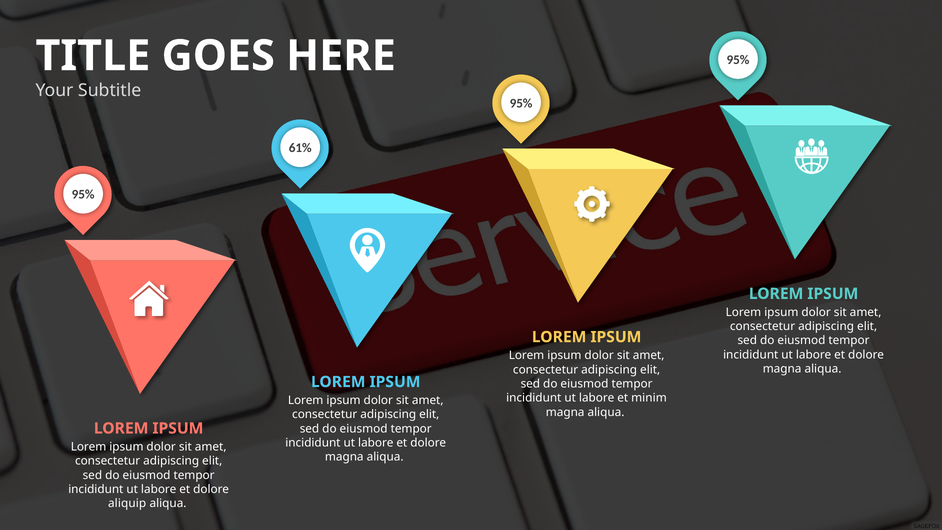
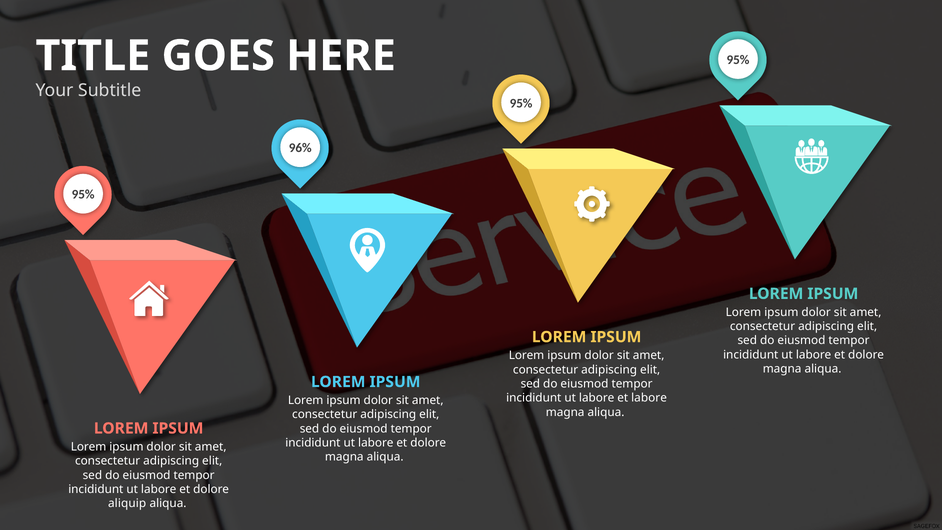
61%: 61% -> 96%
et minim: minim -> labore
